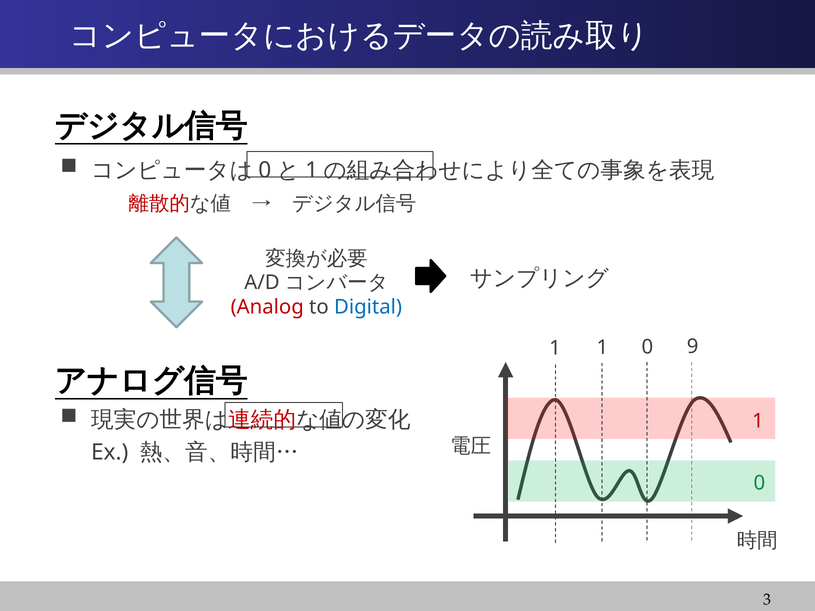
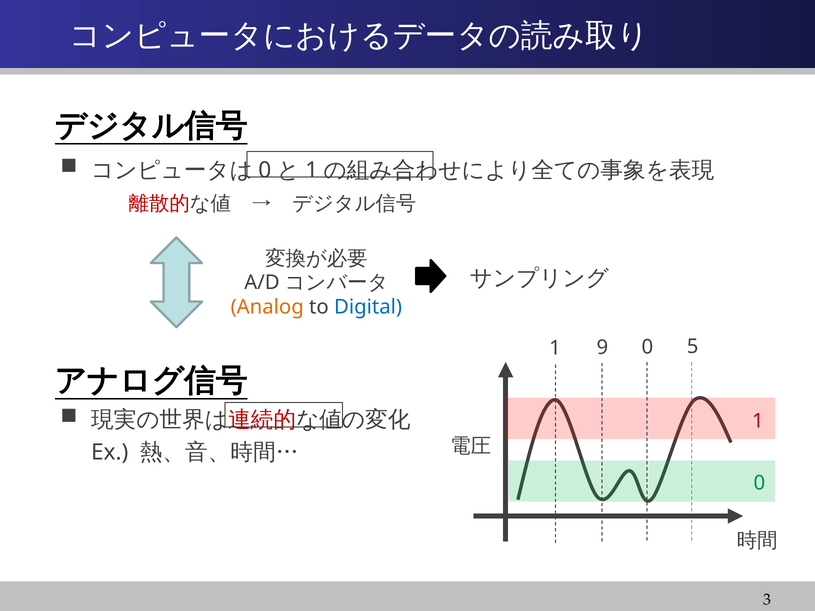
Analog colour: red -> orange
1 1: 1 -> 9
9: 9 -> 5
